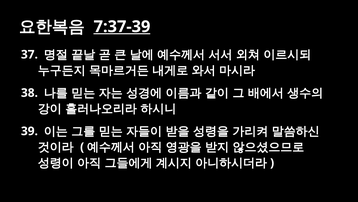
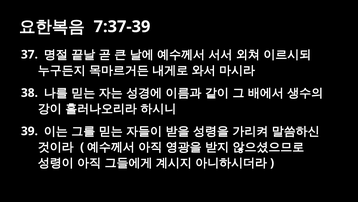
7:37-39 underline: present -> none
